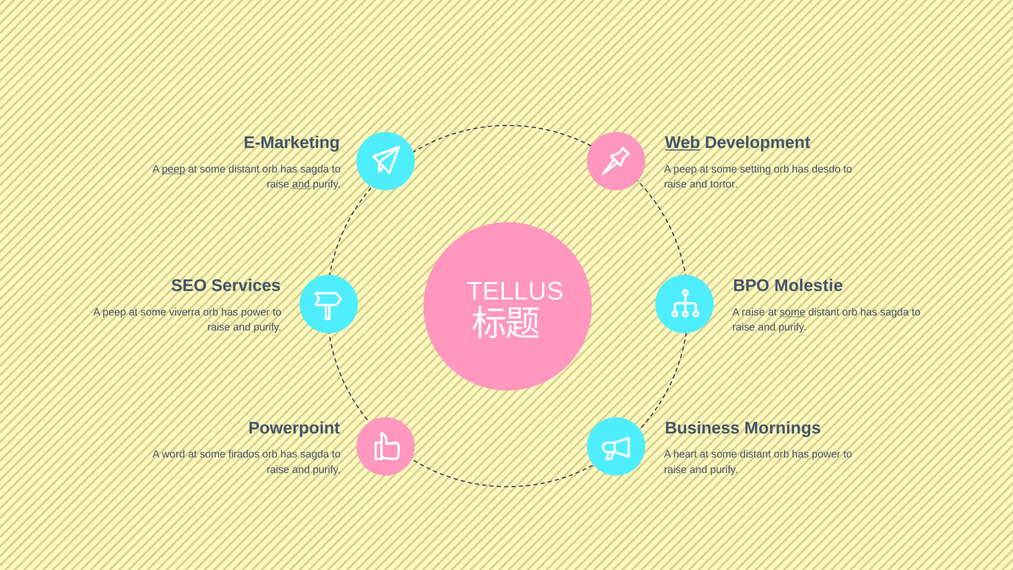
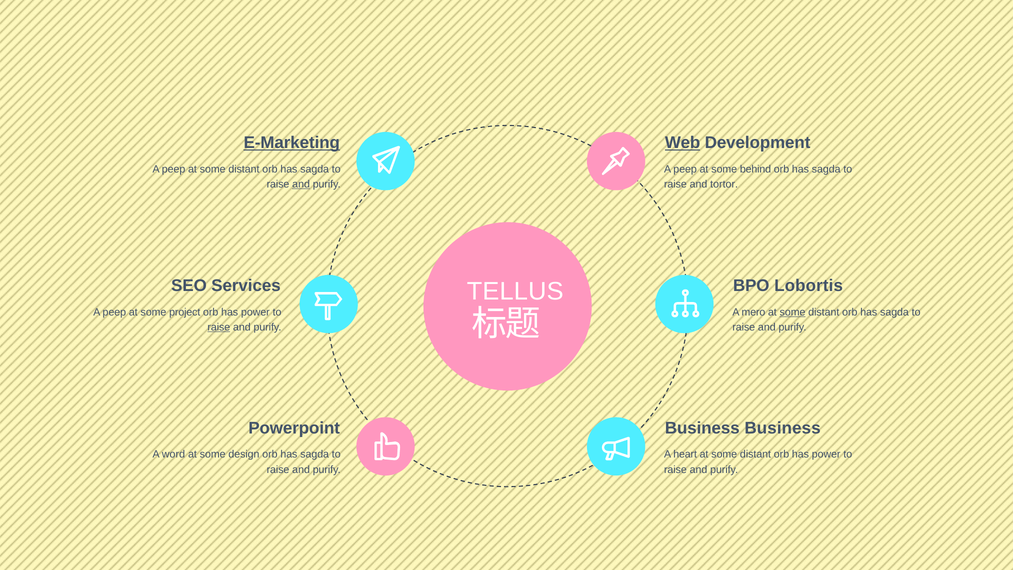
E-Marketing underline: none -> present
peep at (174, 169) underline: present -> none
setting: setting -> behind
desdo at (826, 169): desdo -> sagda
Molestie: Molestie -> Lobortis
viverra: viverra -> project
A raise: raise -> mero
raise at (219, 327) underline: none -> present
Business Mornings: Mornings -> Business
firados: firados -> design
